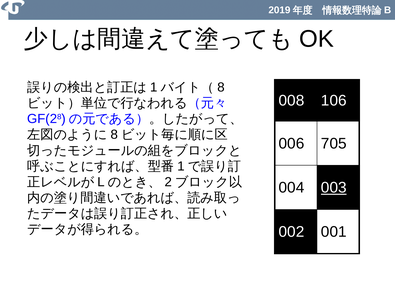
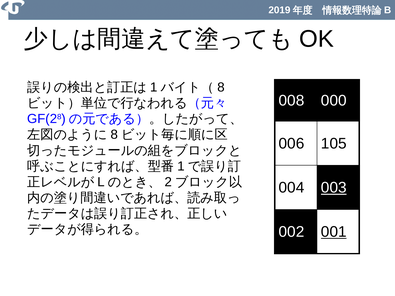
106: 106 -> 000
705: 705 -> 105
001 underline: none -> present
